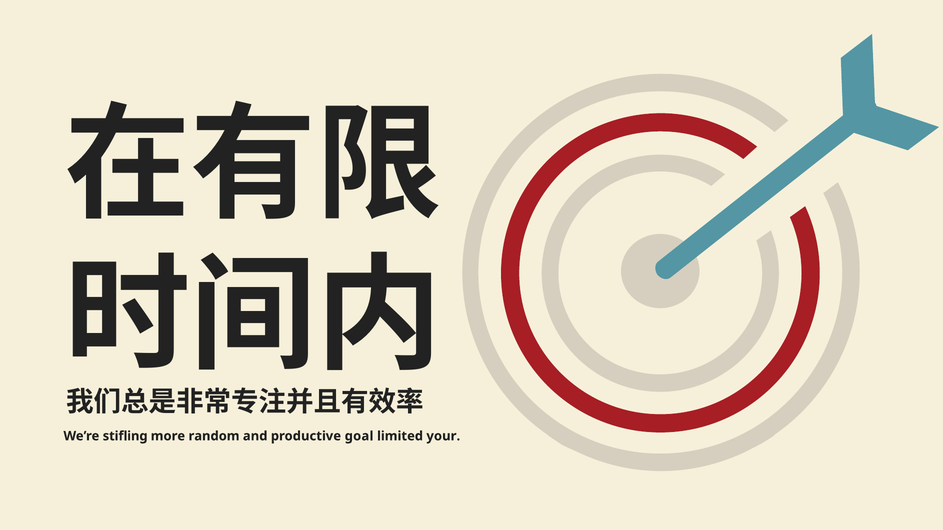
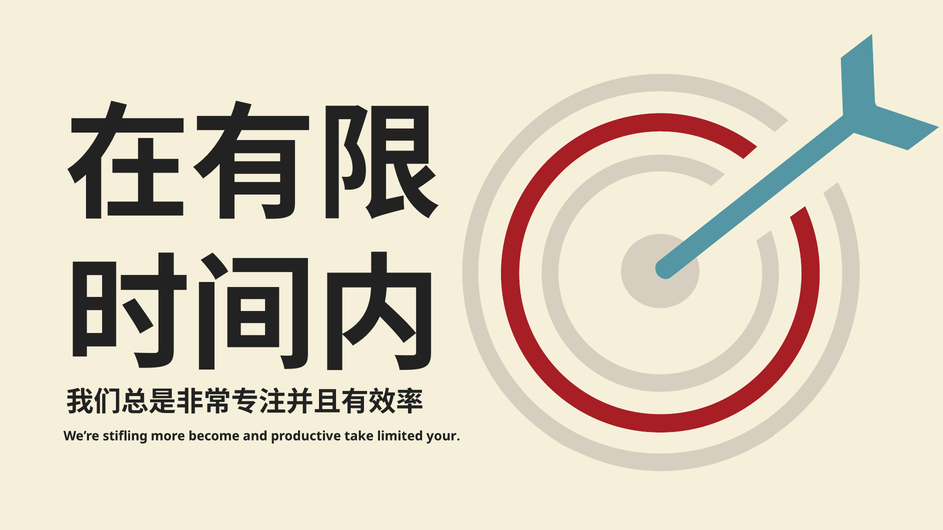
random: random -> become
goal: goal -> take
